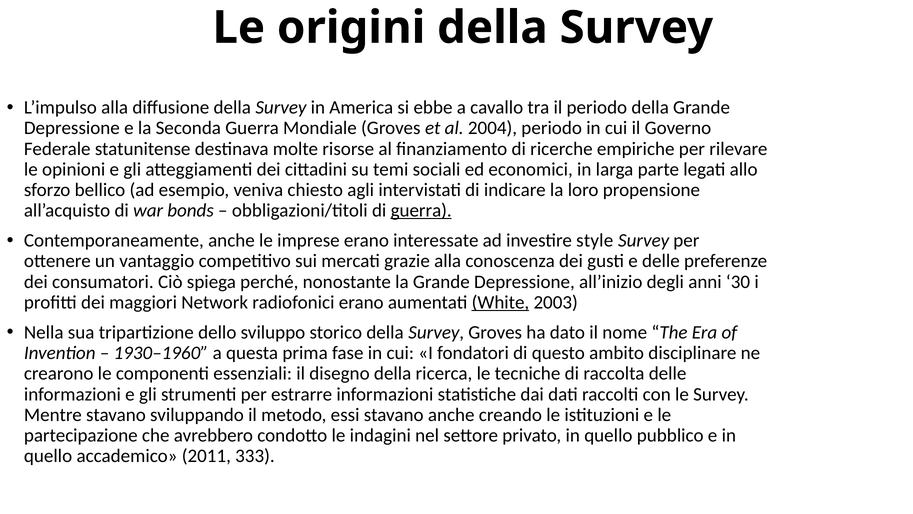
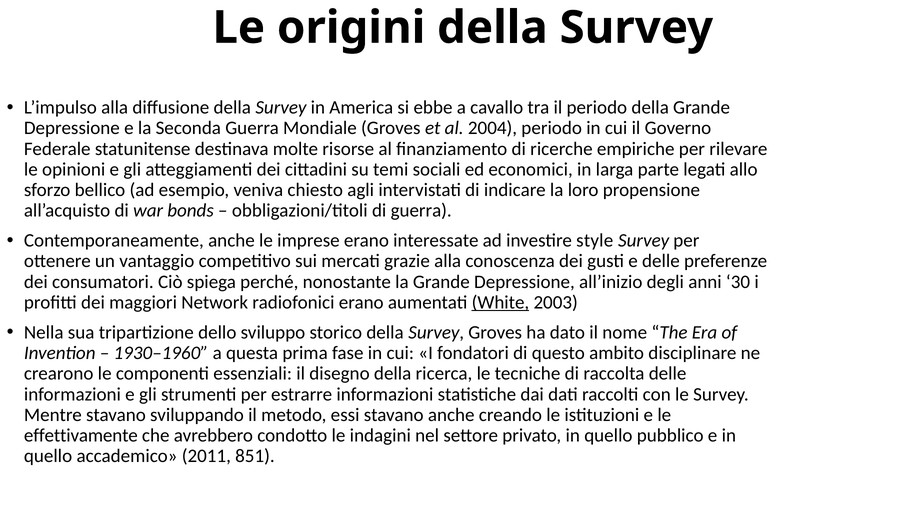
guerra at (421, 210) underline: present -> none
partecipazione: partecipazione -> effettivamente
333: 333 -> 851
